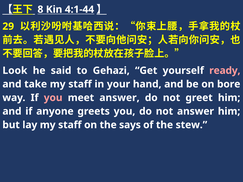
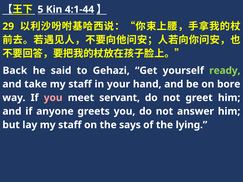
8: 8 -> 5
Look: Look -> Back
ready colour: pink -> light green
meet answer: answer -> servant
stew: stew -> lying
